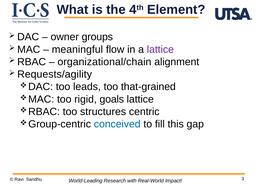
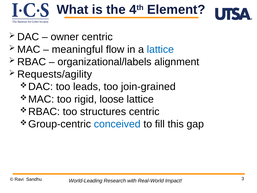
owner groups: groups -> centric
lattice at (160, 49) colour: purple -> blue
organizational/chain: organizational/chain -> organizational/labels
that-grained: that-grained -> join-grained
goals: goals -> loose
